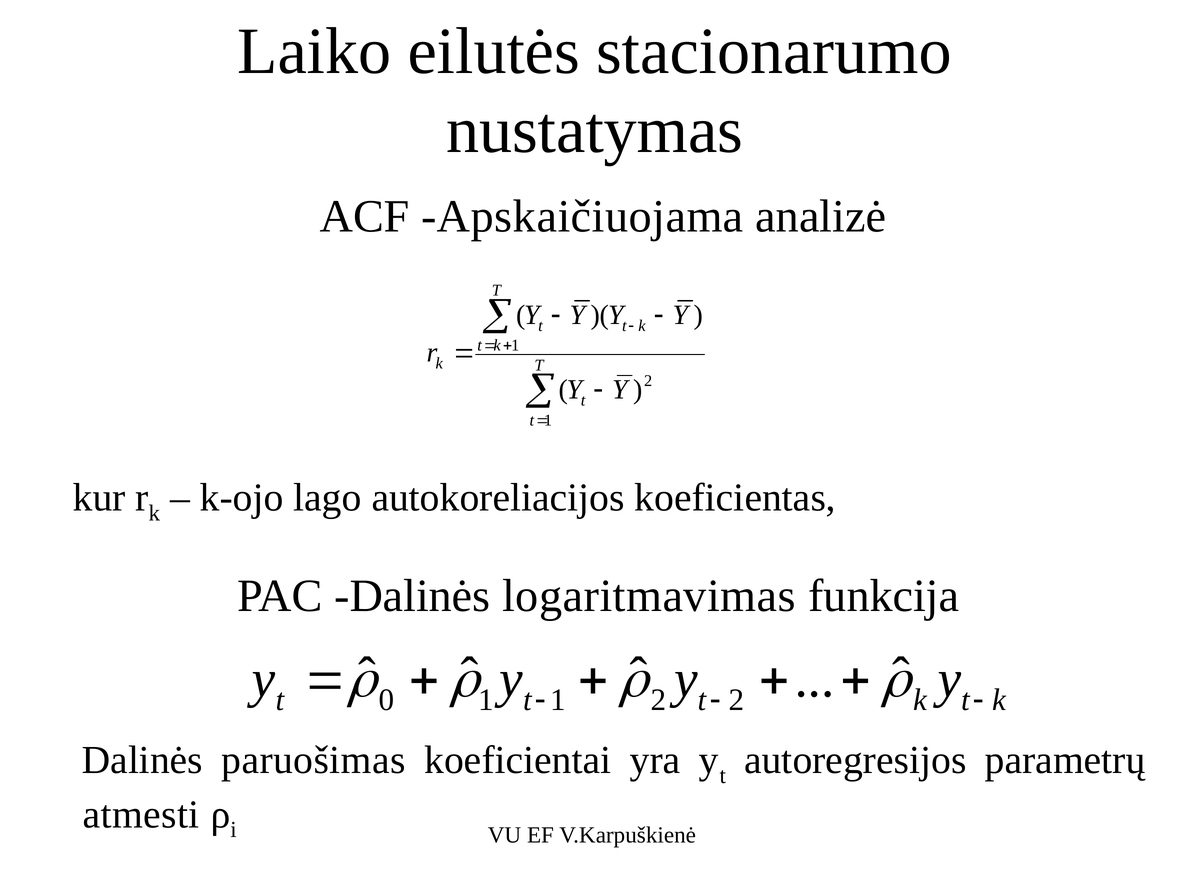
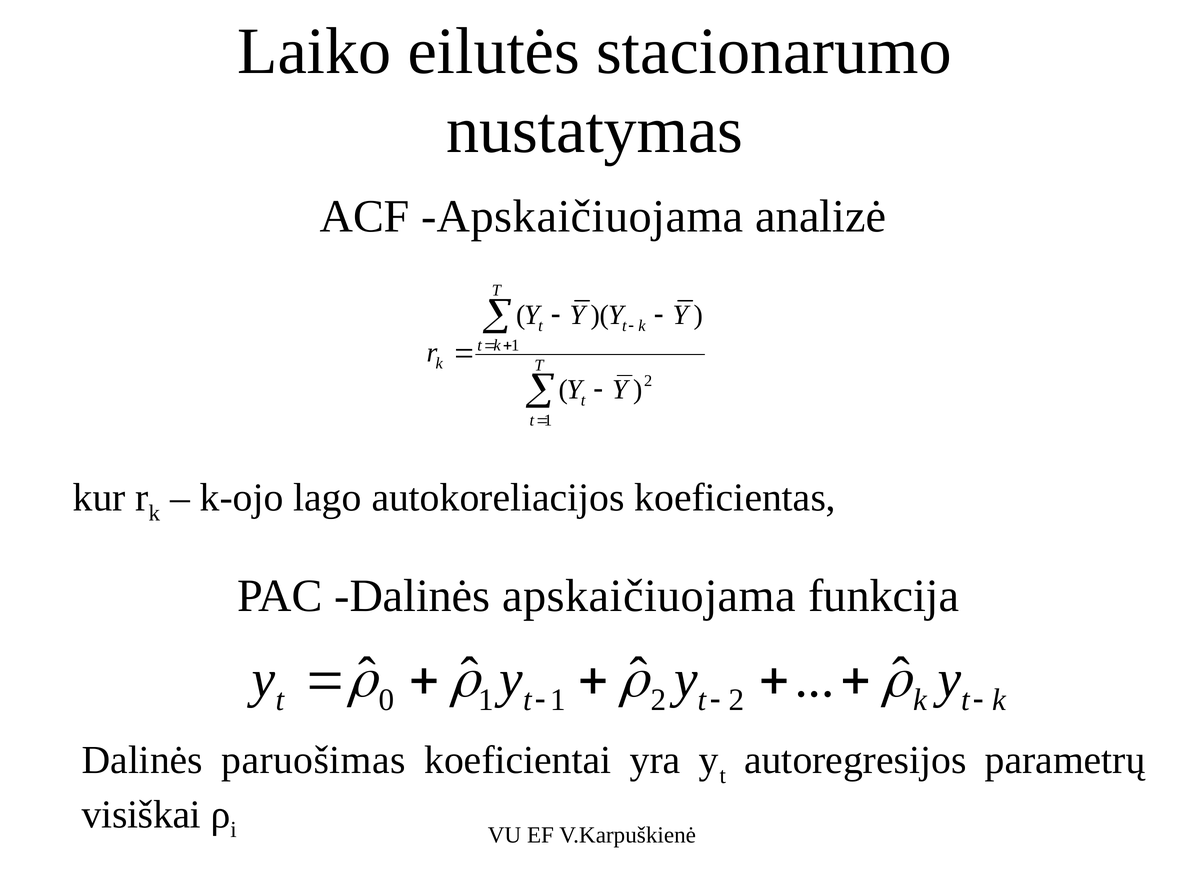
Dalinės logaritmavimas: logaritmavimas -> apskaičiuojama
atmesti: atmesti -> visiškai
